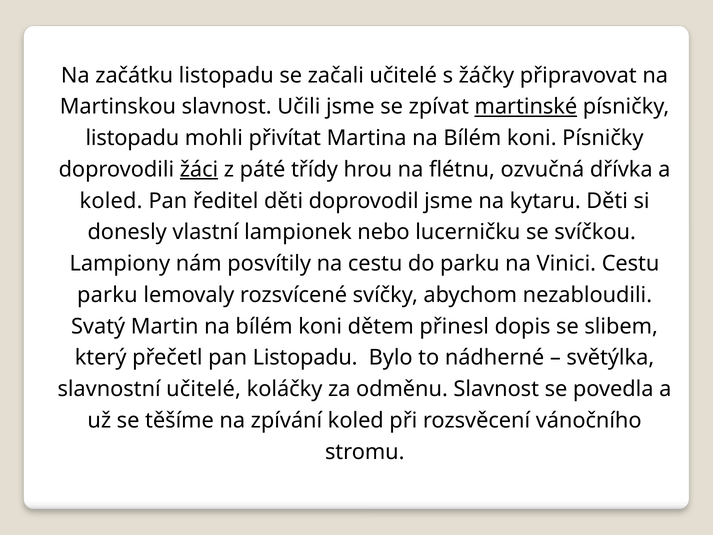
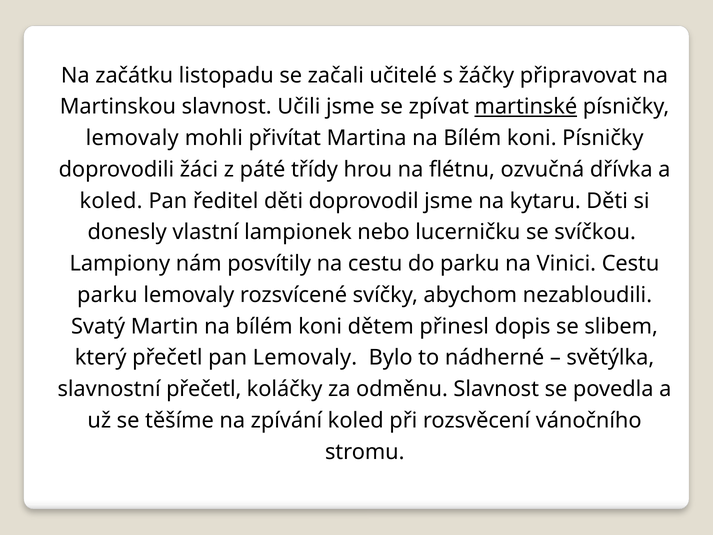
listopadu at (132, 138): listopadu -> lemovaly
žáci underline: present -> none
pan Listopadu: Listopadu -> Lemovaly
slavnostní učitelé: učitelé -> přečetl
